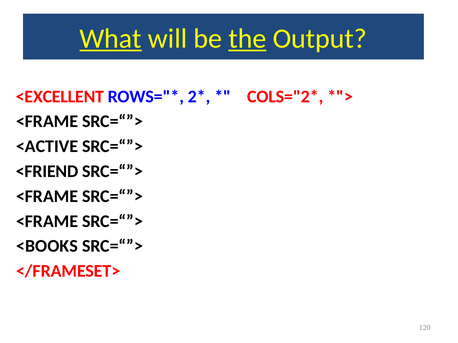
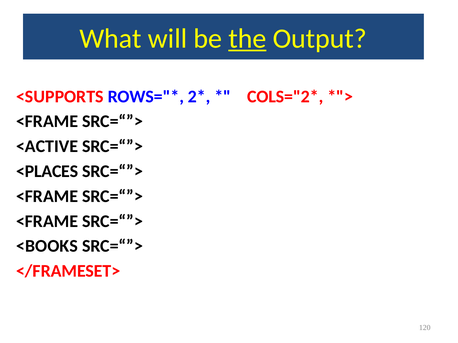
What underline: present -> none
<EXCELLENT: <EXCELLENT -> <SUPPORTS
<FRIEND: <FRIEND -> <PLACES
